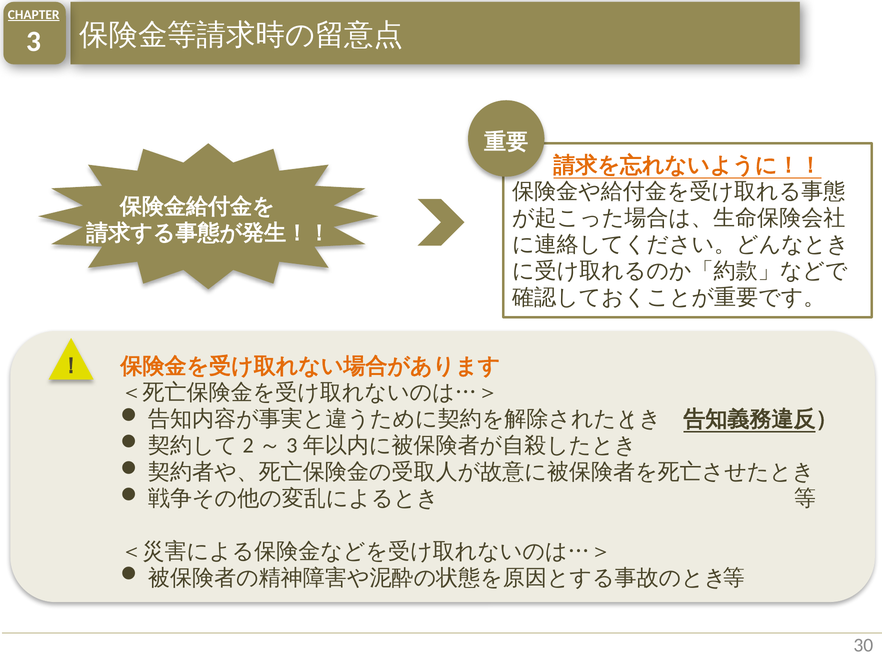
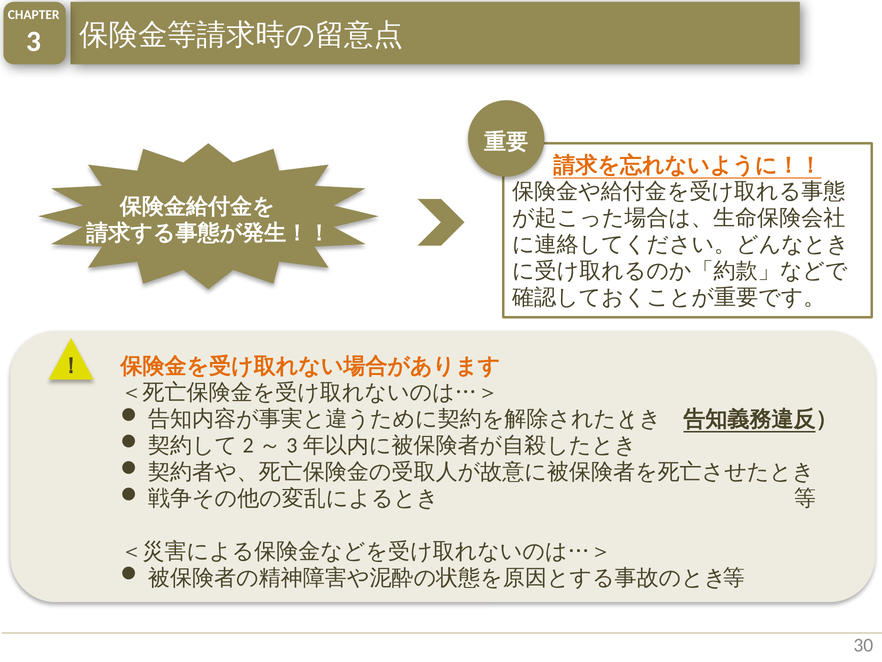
CHAPTER underline: present -> none
